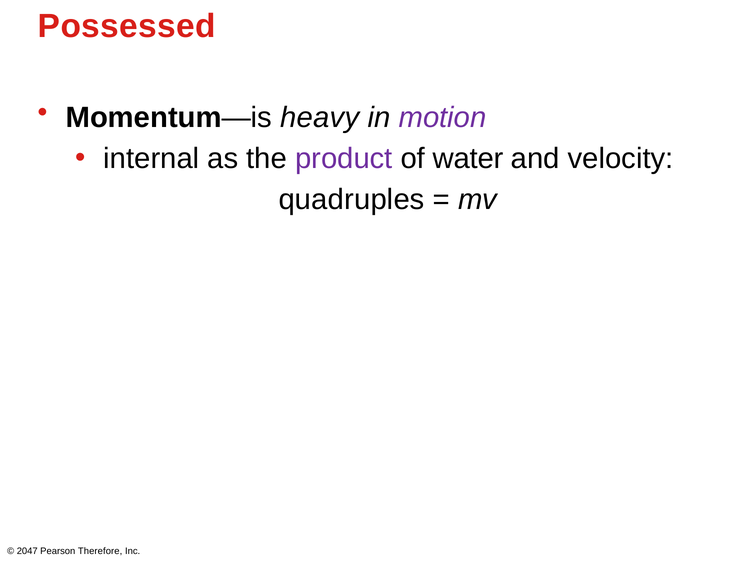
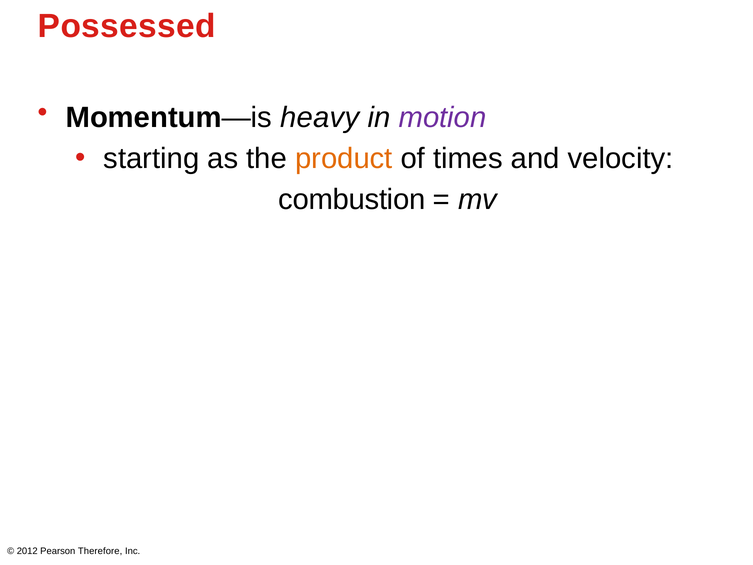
internal: internal -> starting
product colour: purple -> orange
water: water -> times
quadruples: quadruples -> combustion
2047: 2047 -> 2012
